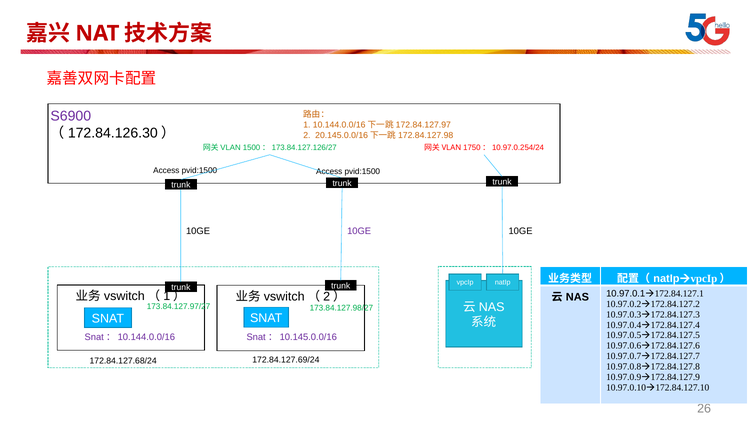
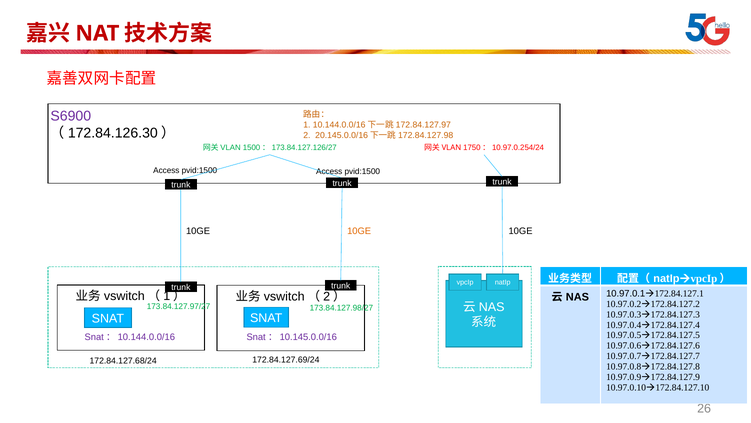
10GE at (359, 231) colour: purple -> orange
